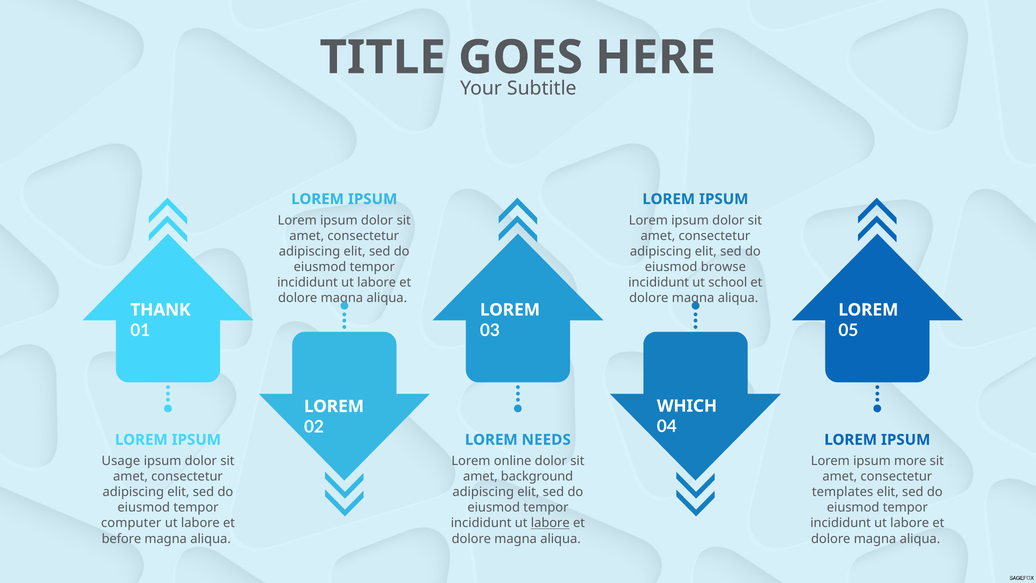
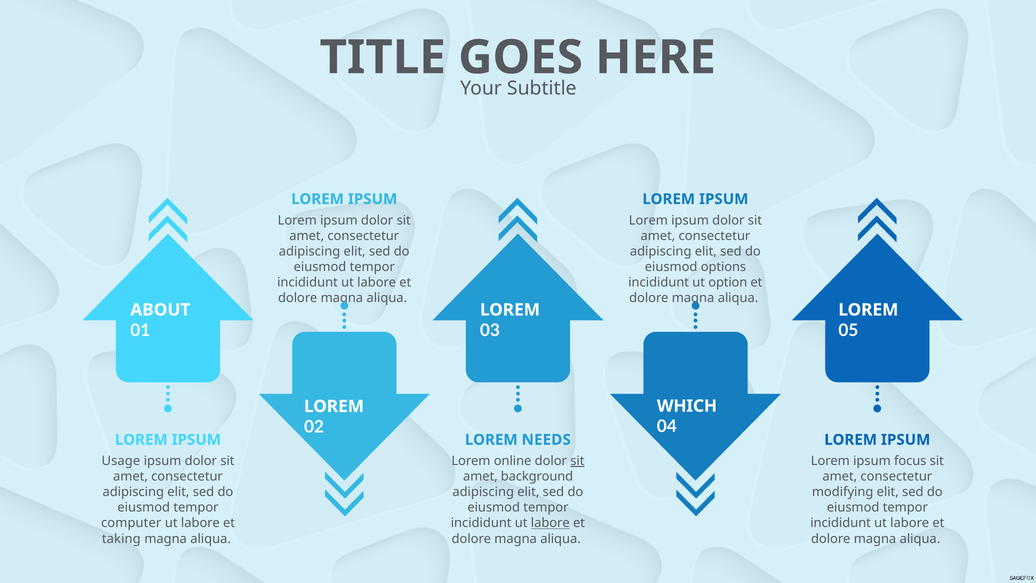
browse: browse -> options
school: school -> option
THANK: THANK -> ABOUT
sit at (577, 461) underline: none -> present
more: more -> focus
templates: templates -> modifying
before: before -> taking
